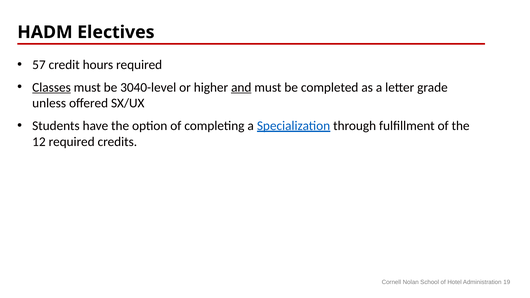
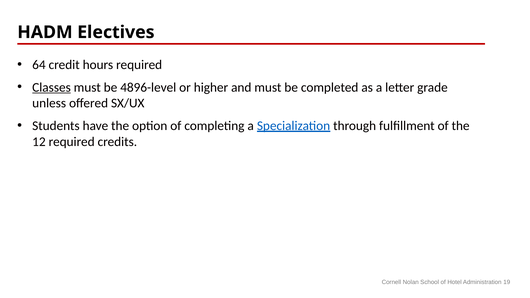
57: 57 -> 64
3040-level: 3040-level -> 4896-level
and underline: present -> none
